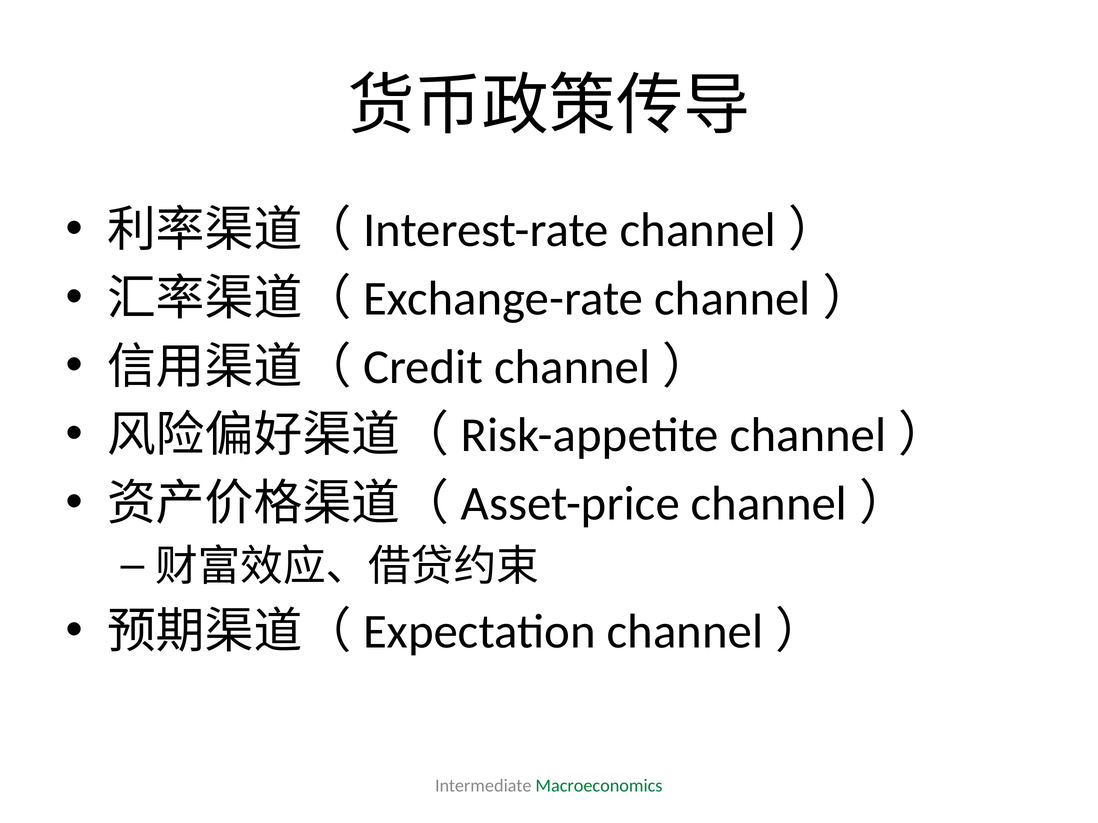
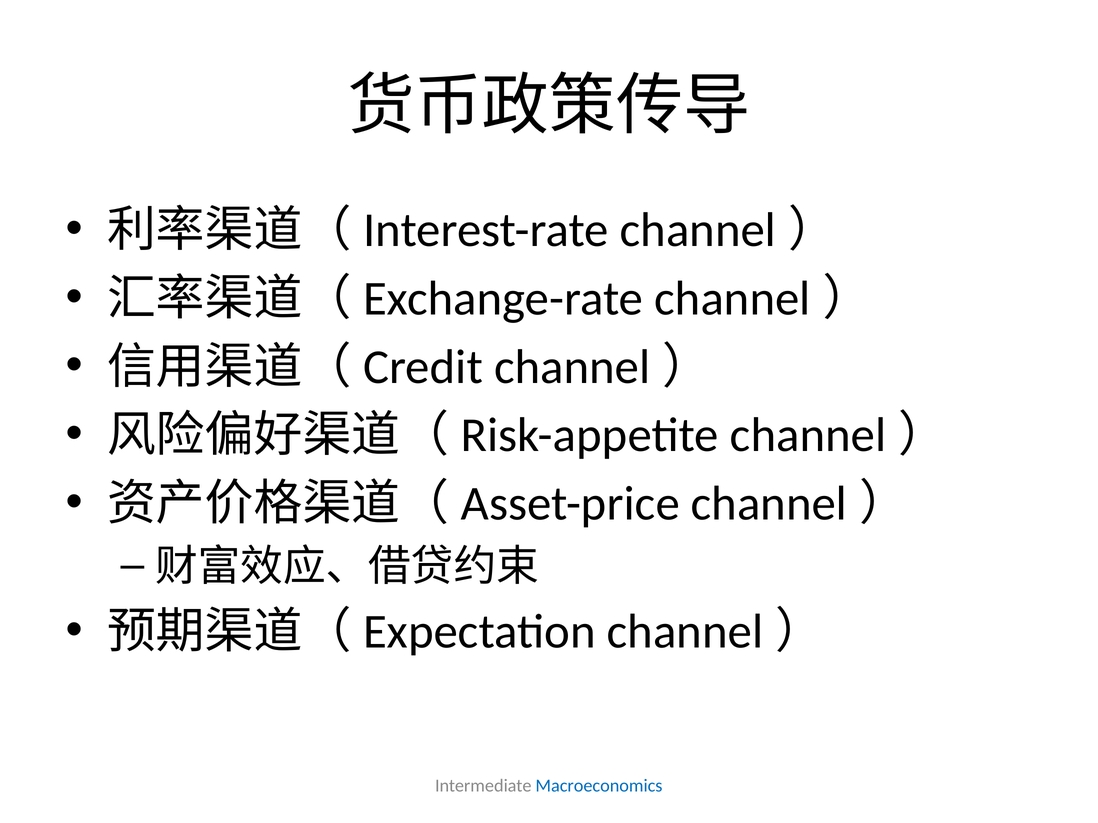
Macroeconomics colour: green -> blue
